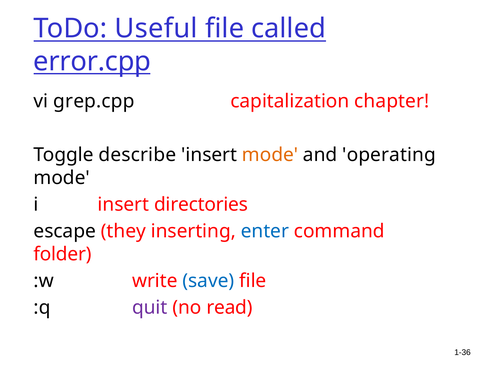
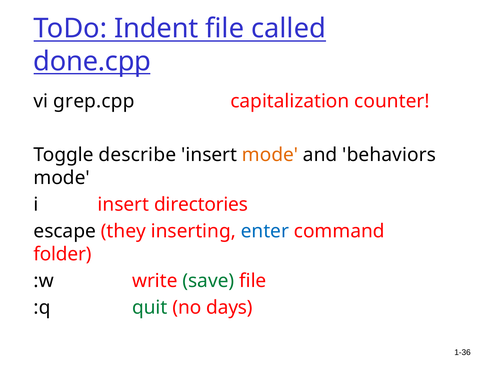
Useful: Useful -> Indent
error.cpp: error.cpp -> done.cpp
chapter: chapter -> counter
operating: operating -> behaviors
save colour: blue -> green
quit colour: purple -> green
read: read -> days
